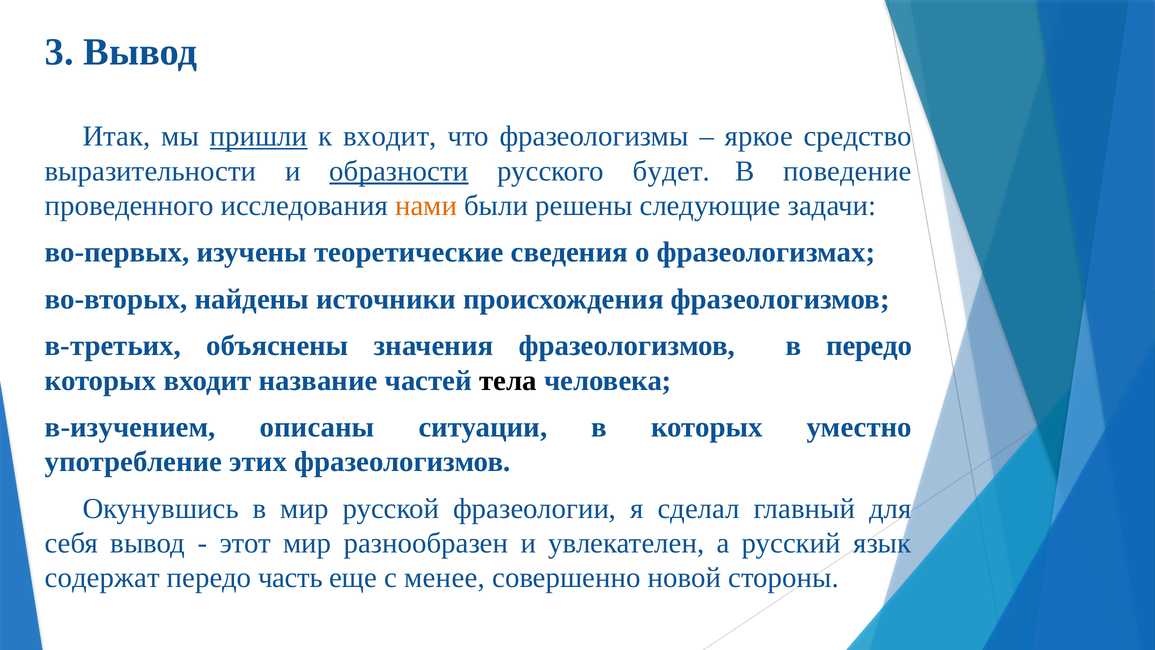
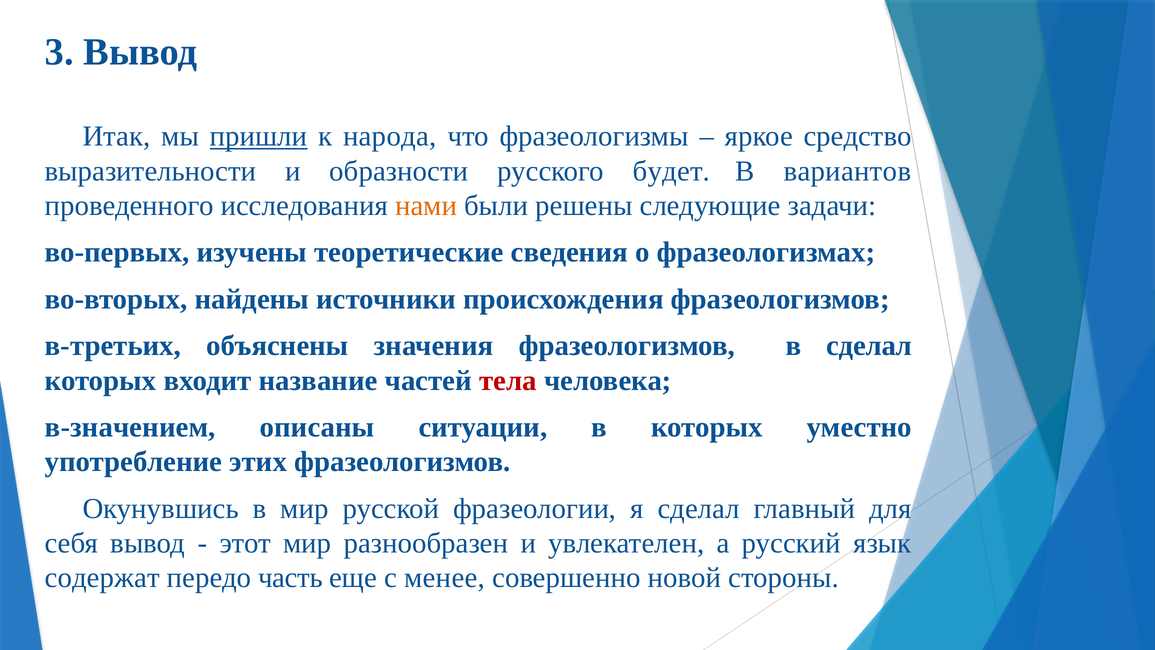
к входит: входит -> народа
образности underline: present -> none
поведение: поведение -> вариантов
в передо: передо -> сделал
тела colour: black -> red
в-изучением: в-изучением -> в-значением
